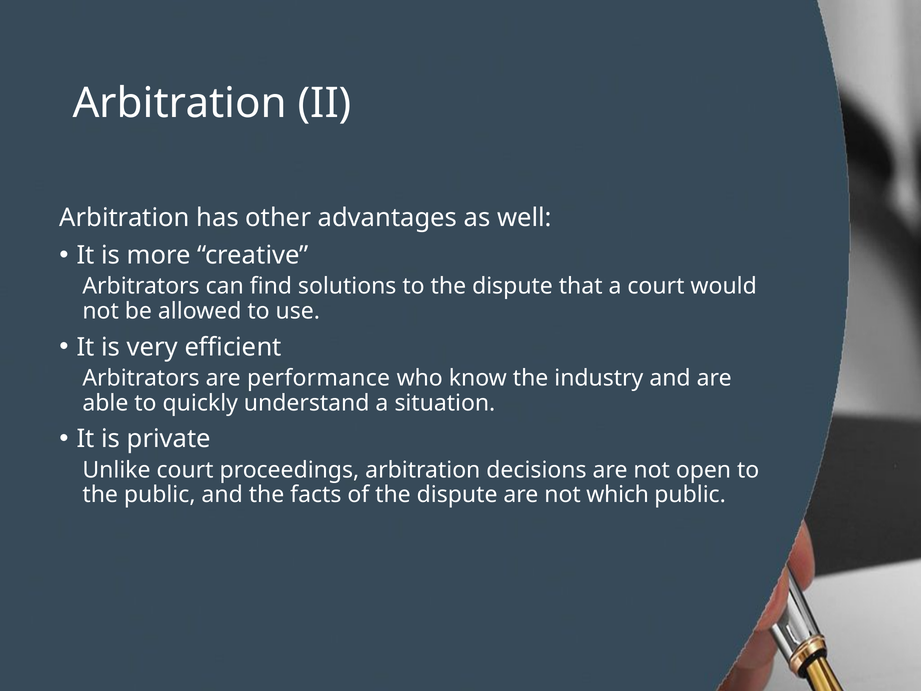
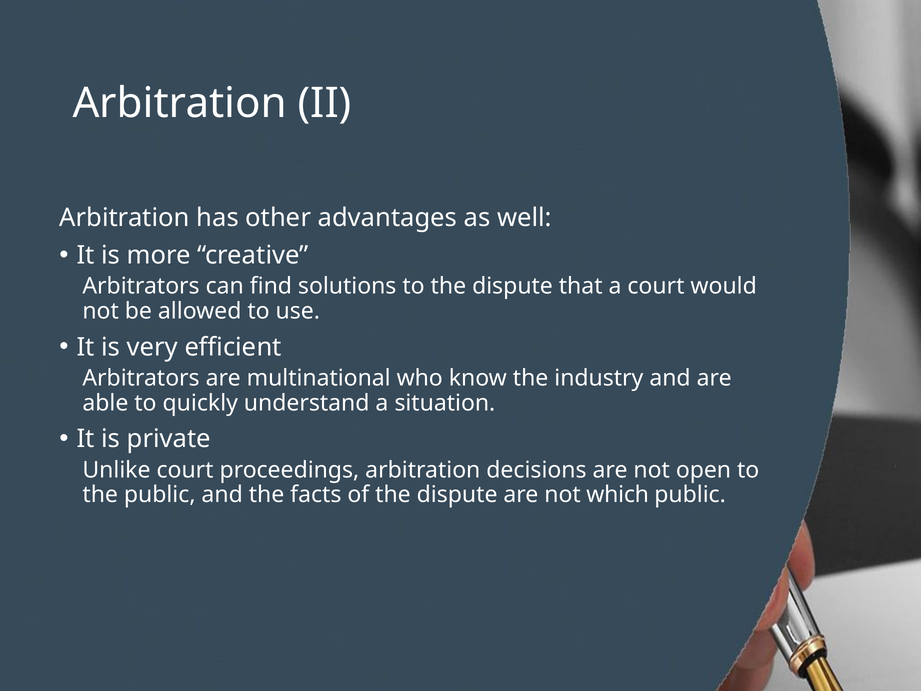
performance: performance -> multinational
